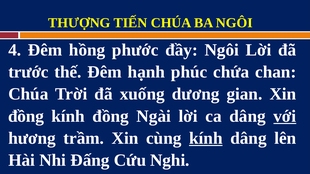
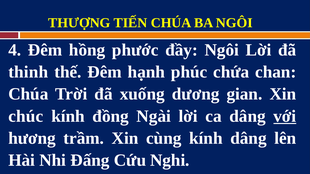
trước: trước -> thinh
đồng at (26, 116): đồng -> chúc
kính at (206, 138) underline: present -> none
